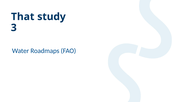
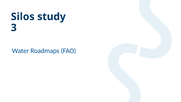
That: That -> Silos
